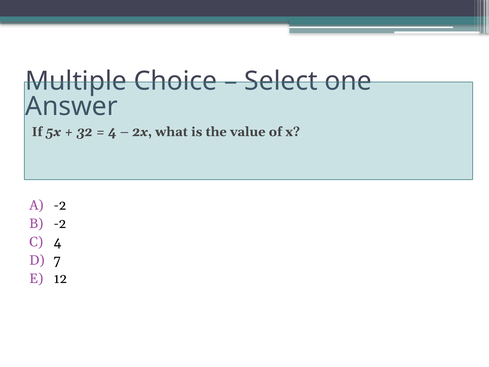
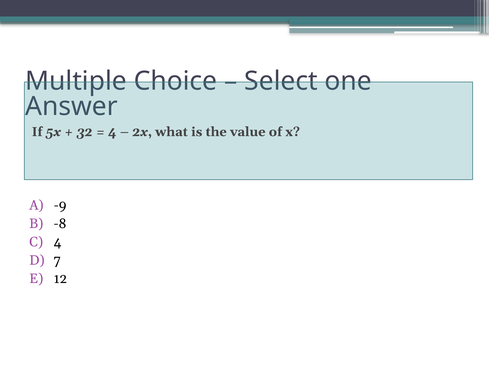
-2 at (60, 205): -2 -> -9
-2 at (60, 224): -2 -> -8
